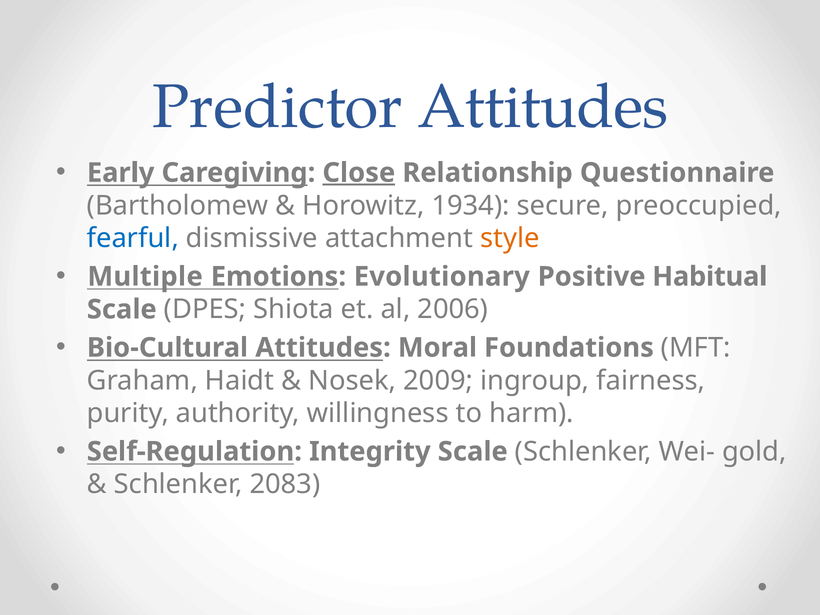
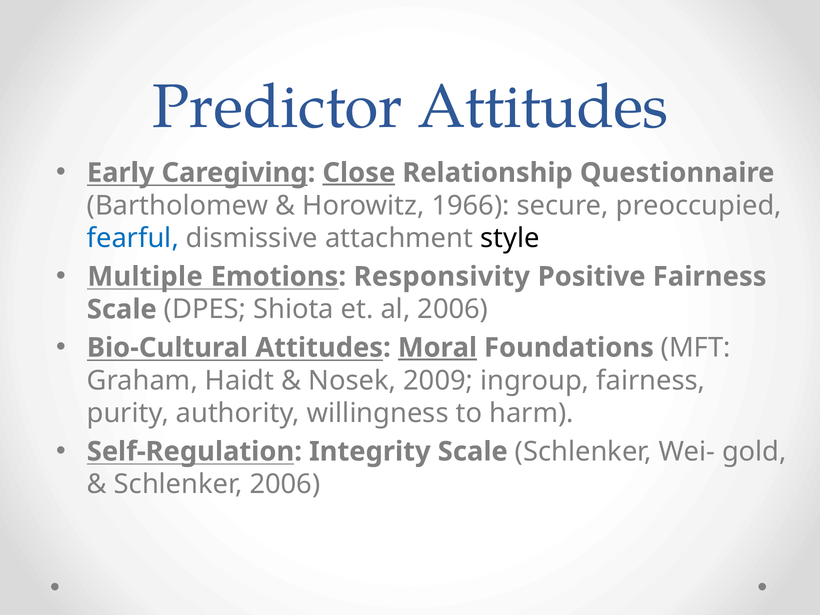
1934: 1934 -> 1966
style colour: orange -> black
Evolutionary: Evolutionary -> Responsivity
Positive Habitual: Habitual -> Fairness
Moral underline: none -> present
Schlenker 2083: 2083 -> 2006
